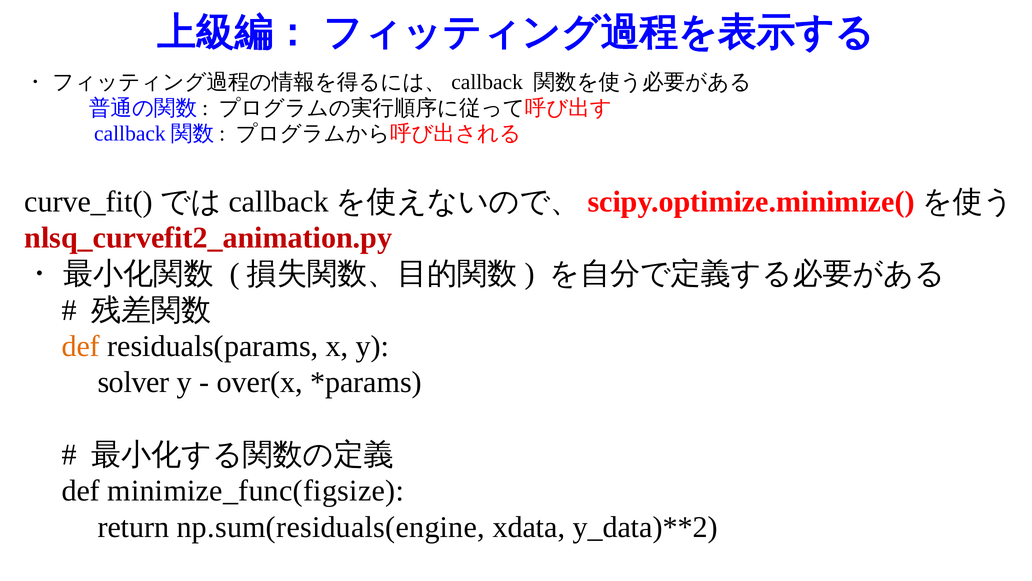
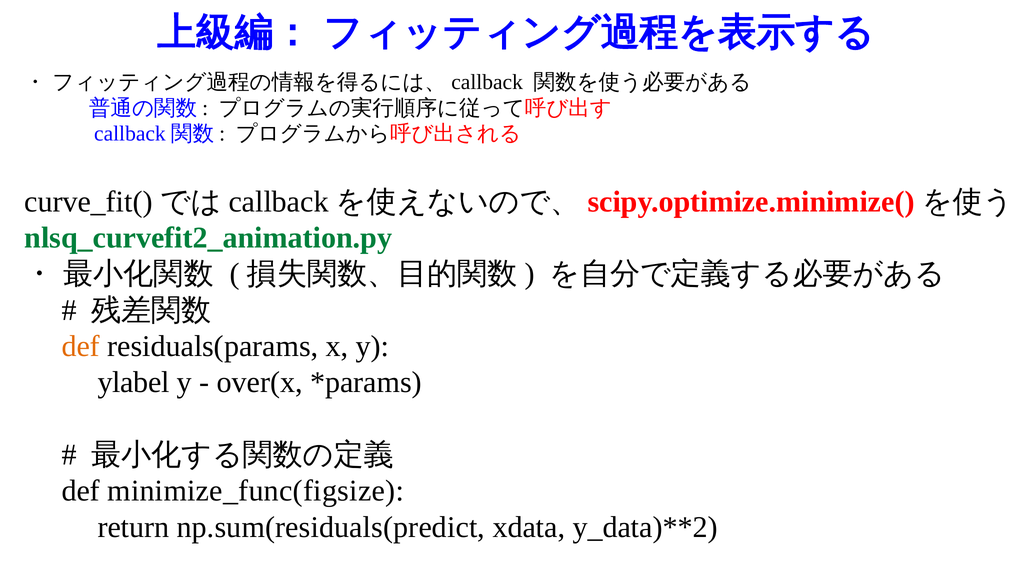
nlsq_curvefit2_animation.py colour: red -> green
solver: solver -> ylabel
np.sum(residuals(engine: np.sum(residuals(engine -> np.sum(residuals(predict
